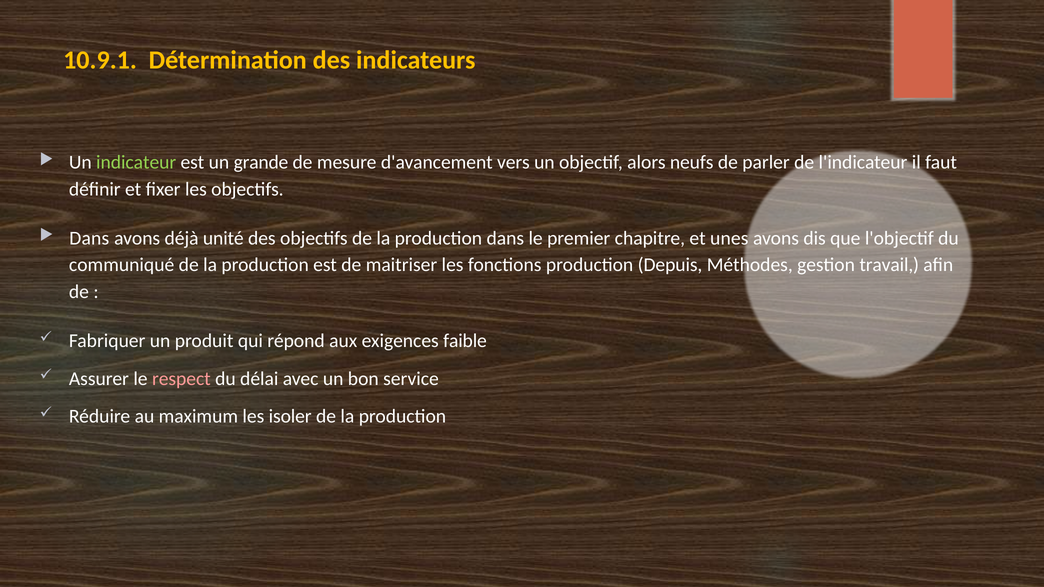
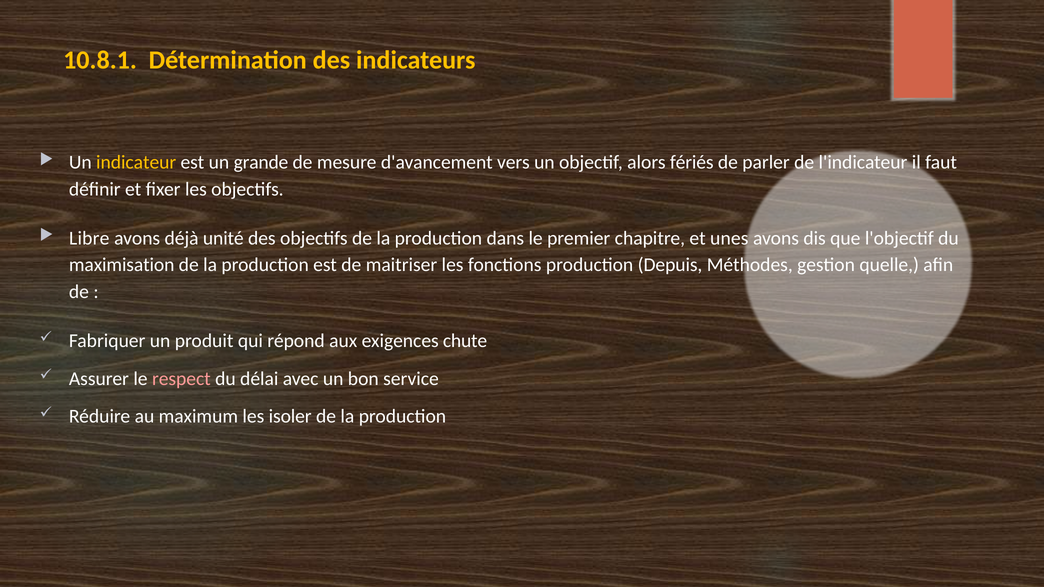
10.9.1: 10.9.1 -> 10.8.1
indicateur colour: light green -> yellow
neufs: neufs -> fériés
Dans at (89, 238): Dans -> Libre
communiqué: communiqué -> maximisation
travail: travail -> quelle
faible: faible -> chute
